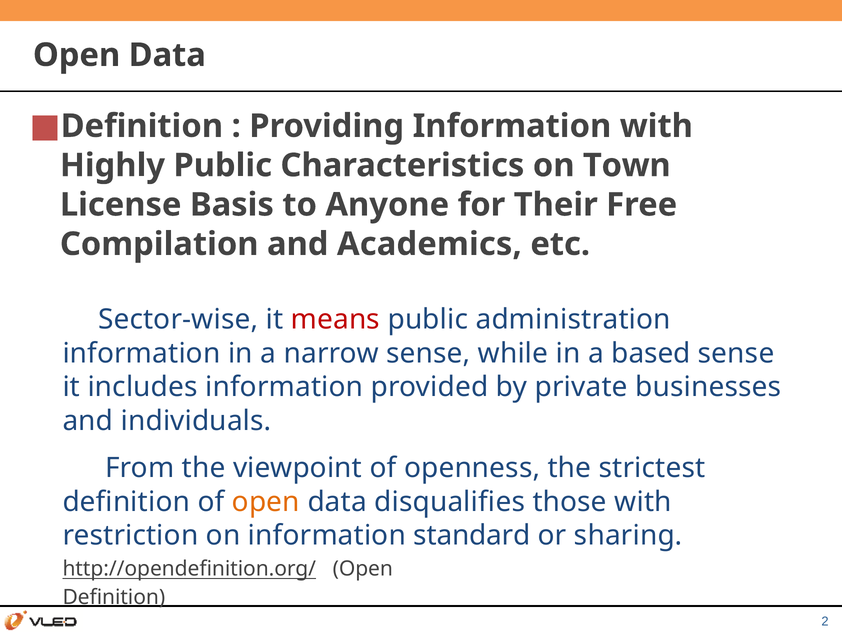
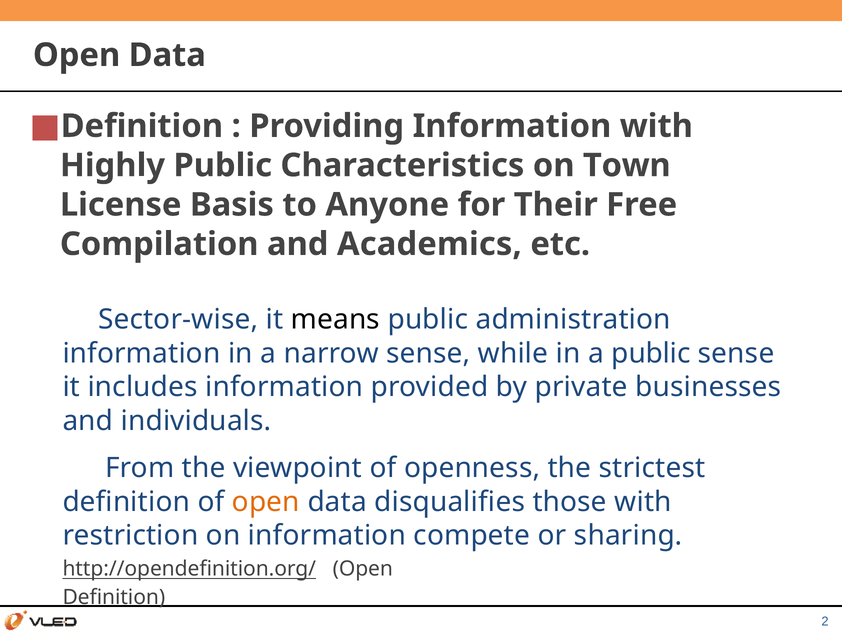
means colour: red -> black
a based: based -> public
standard: standard -> compete
